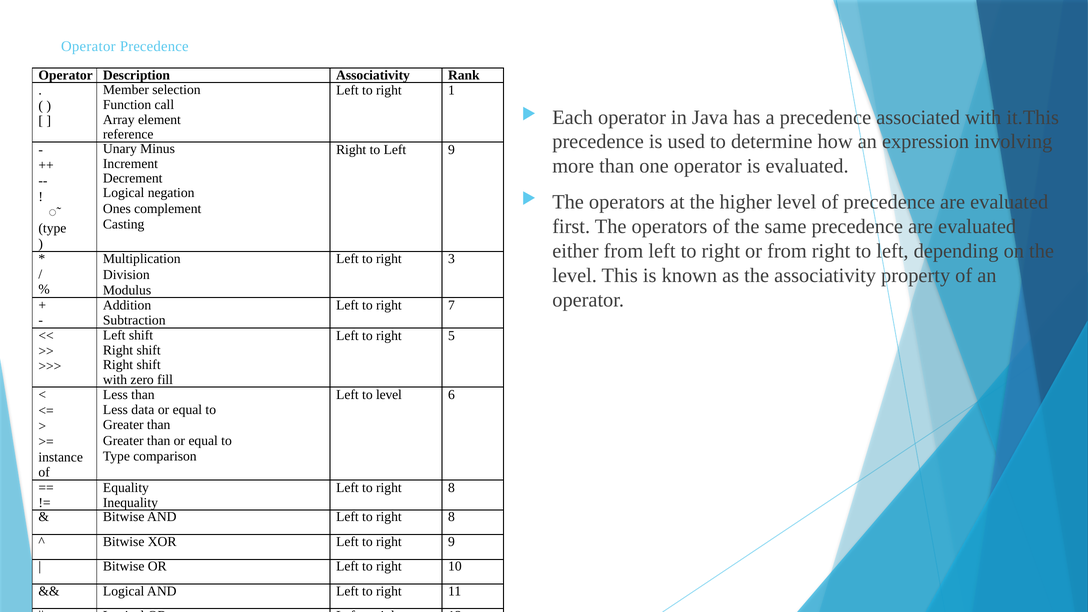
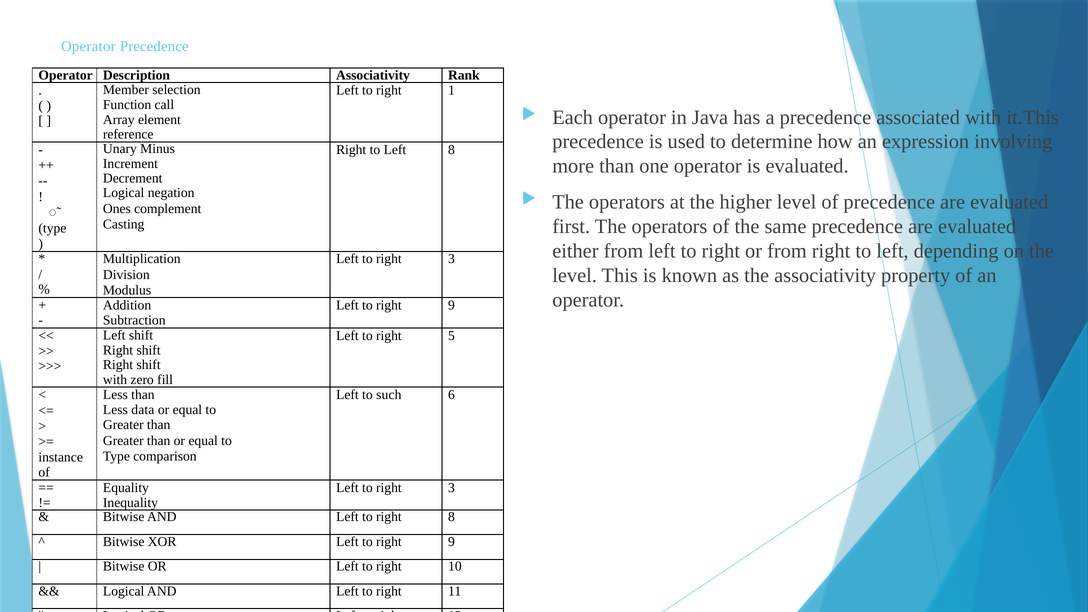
Left 9: 9 -> 8
7 at (452, 305): 7 -> 9
to level: level -> such
8 at (452, 488): 8 -> 3
